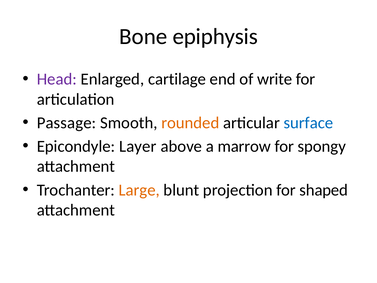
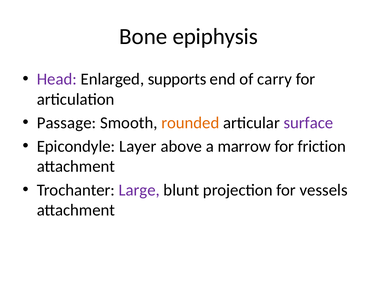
cartilage: cartilage -> supports
write: write -> carry
surface colour: blue -> purple
spongy: spongy -> friction
Large colour: orange -> purple
shaped: shaped -> vessels
